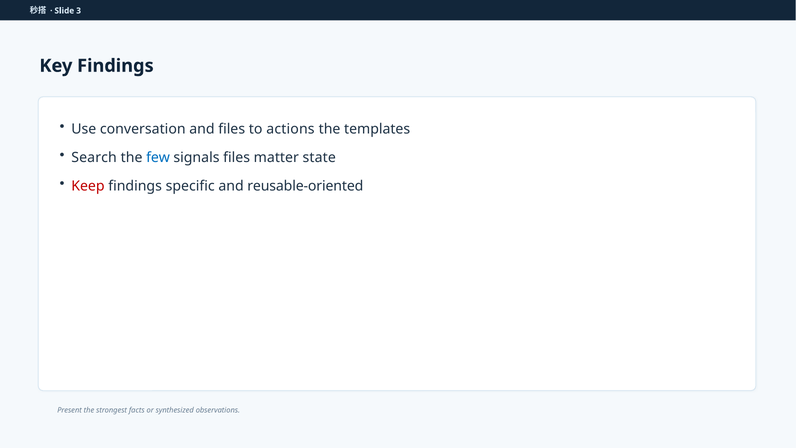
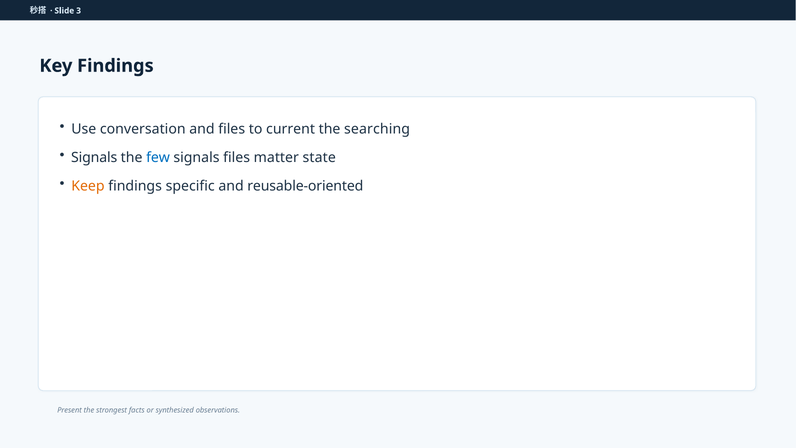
actions: actions -> current
templates: templates -> searching
Search at (94, 157): Search -> Signals
Keep colour: red -> orange
